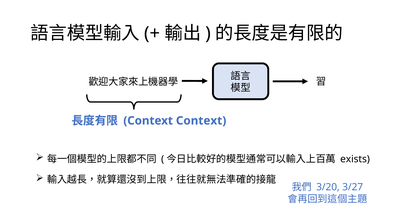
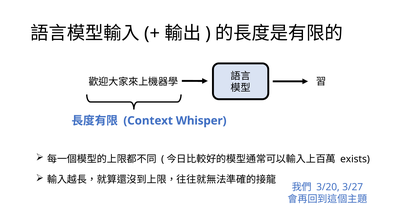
Context Context: Context -> Whisper
